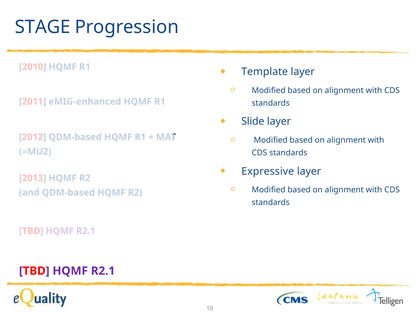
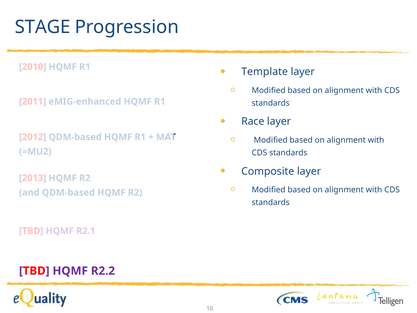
Slide: Slide -> Race
Expressive: Expressive -> Composite
R2.1 at (103, 271): R2.1 -> R2.2
